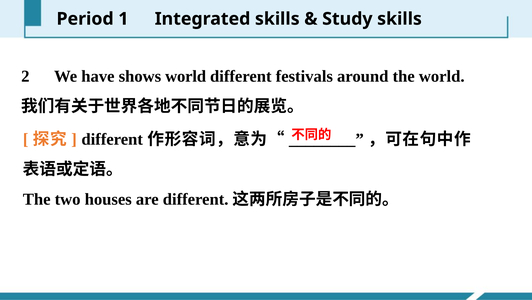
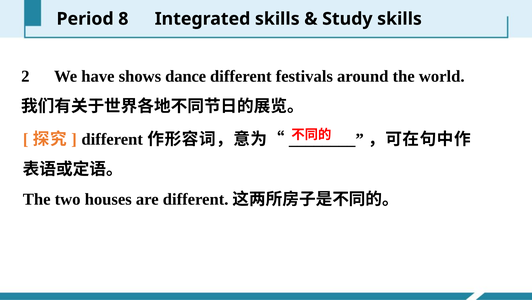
1: 1 -> 8
shows world: world -> dance
